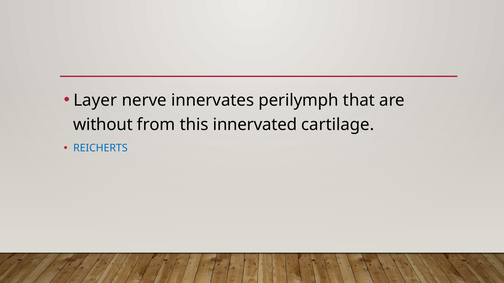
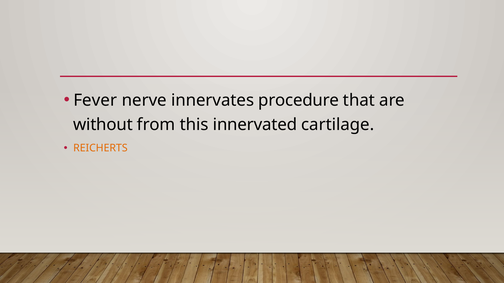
Layer: Layer -> Fever
perilymph: perilymph -> procedure
REICHERTS colour: blue -> orange
